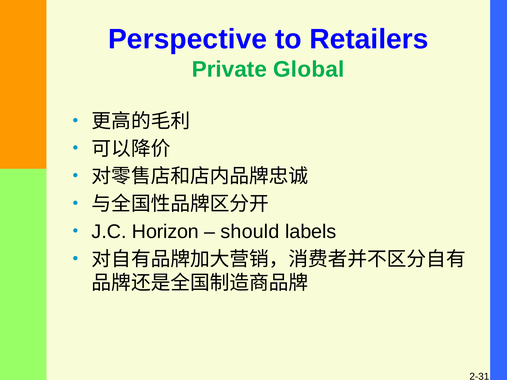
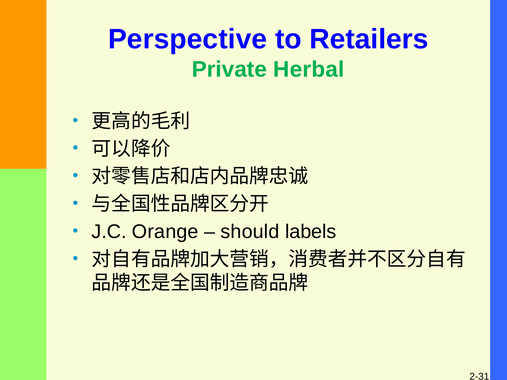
Global: Global -> Herbal
Horizon: Horizon -> Orange
